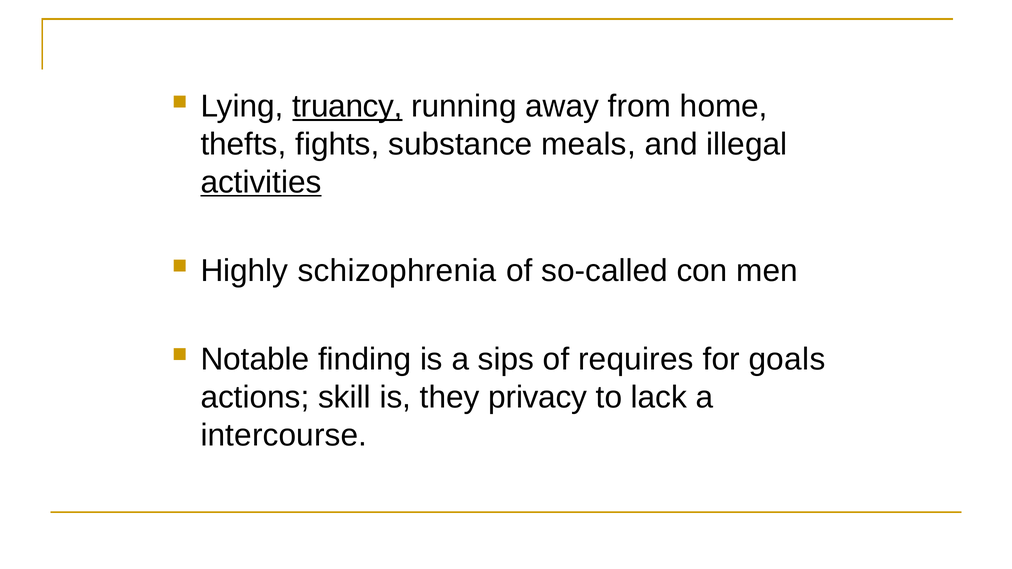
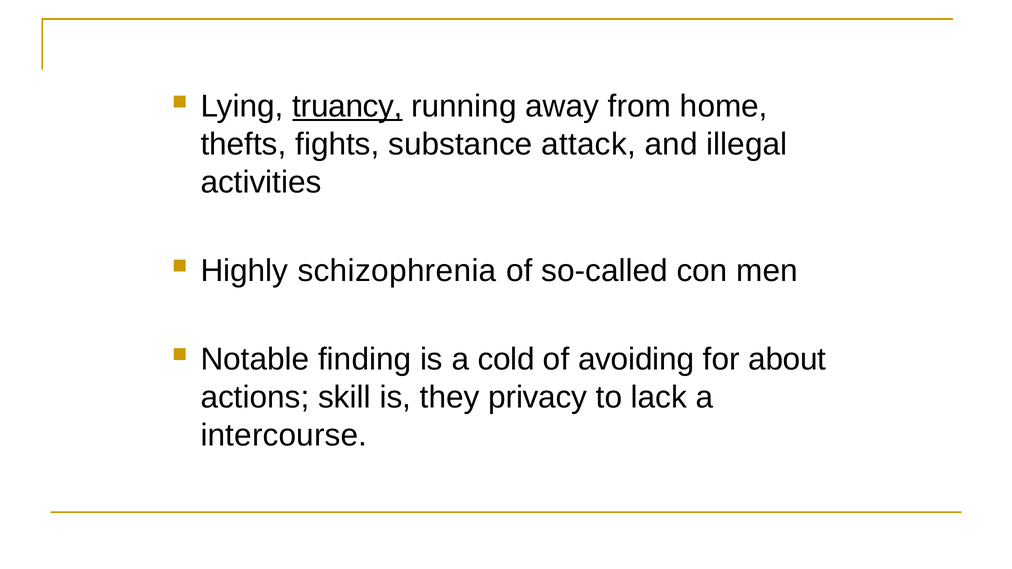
meals: meals -> attack
activities underline: present -> none
sips: sips -> cold
requires: requires -> avoiding
goals: goals -> about
